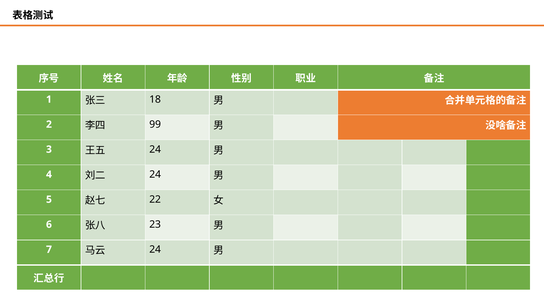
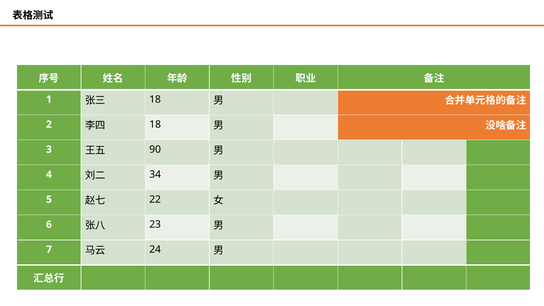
99 at (155, 124): 99 -> 18
24 at (155, 149): 24 -> 90
24 at (155, 174): 24 -> 34
